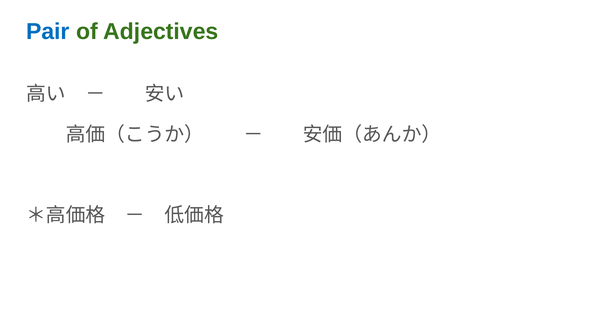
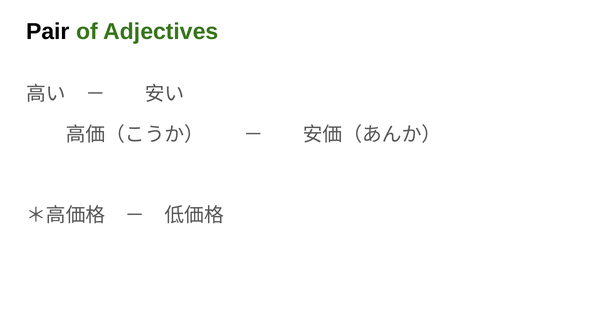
Pair colour: blue -> black
